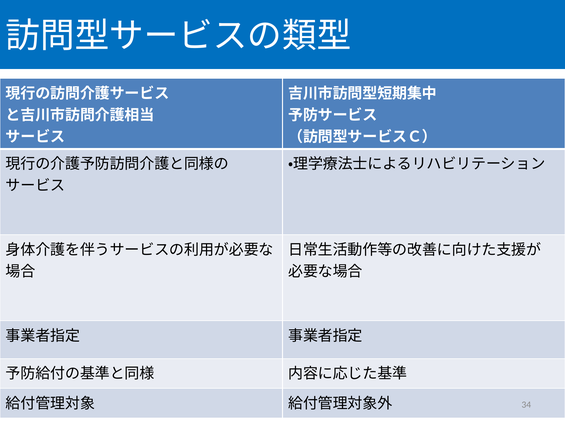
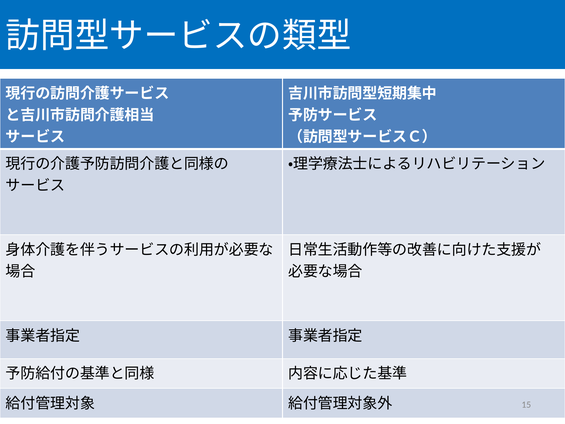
34: 34 -> 15
